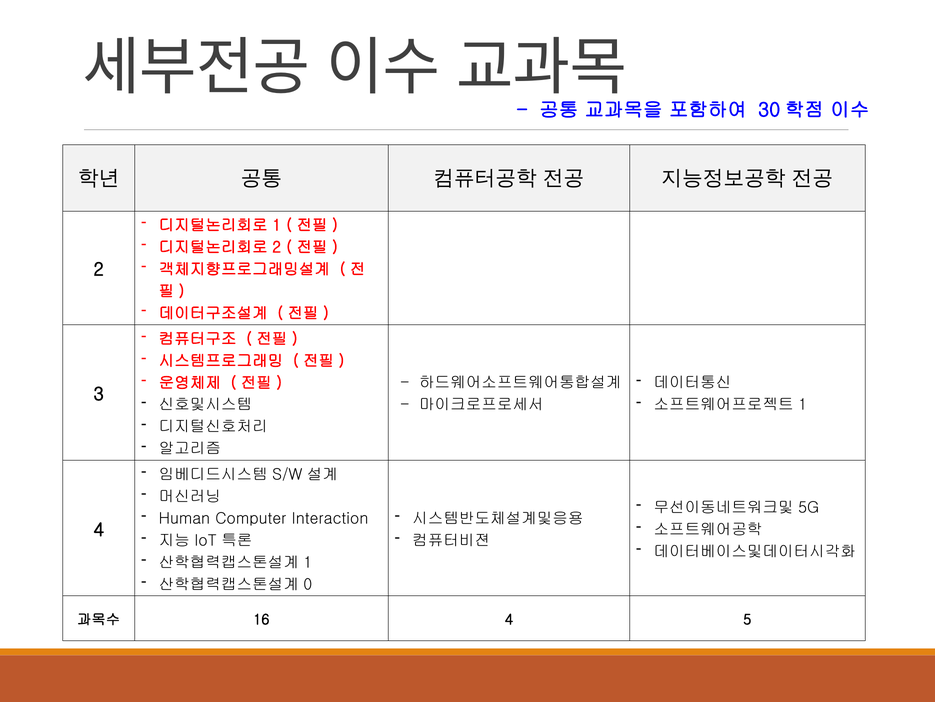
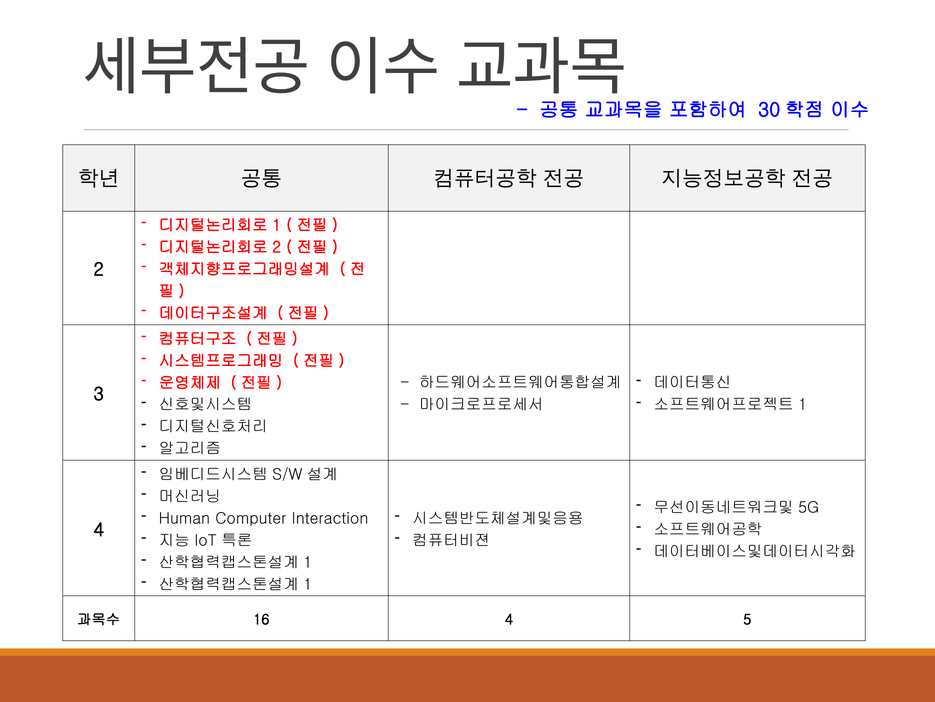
0 at (308, 584): 0 -> 1
